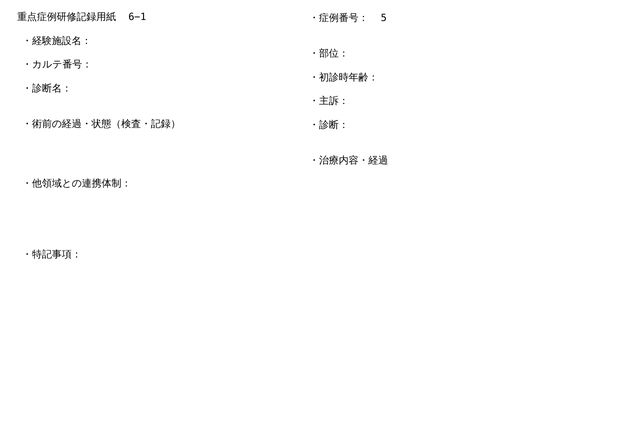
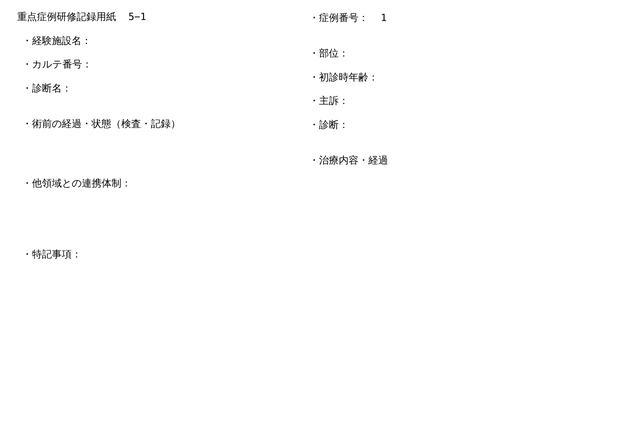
6−1: 6−1 -> 5−1
5: 5 -> 1
